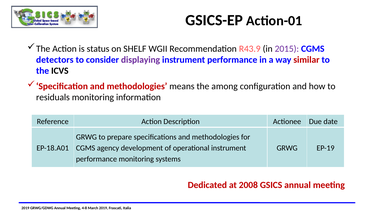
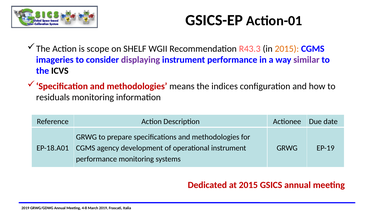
status: status -> scope
R43.9: R43.9 -> R43.3
2015 at (287, 49) colour: purple -> orange
detectors: detectors -> imageries
similar colour: red -> purple
among: among -> indices
at 2008: 2008 -> 2015
